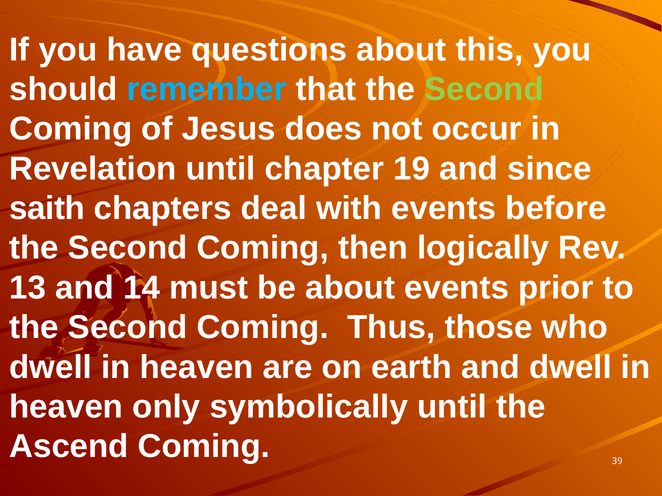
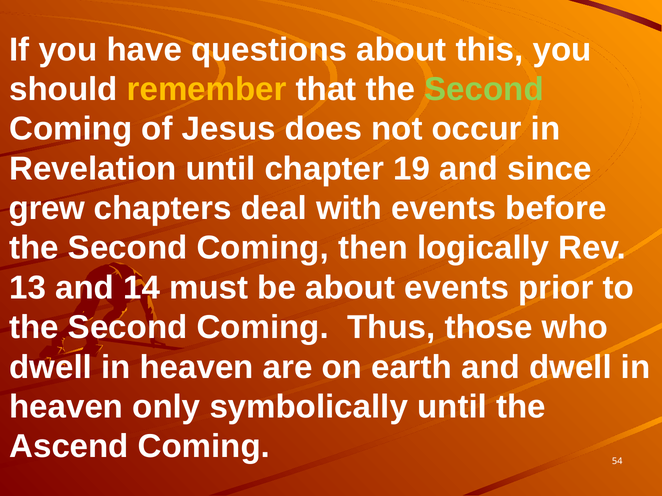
remember colour: light blue -> yellow
saith: saith -> grew
39: 39 -> 54
